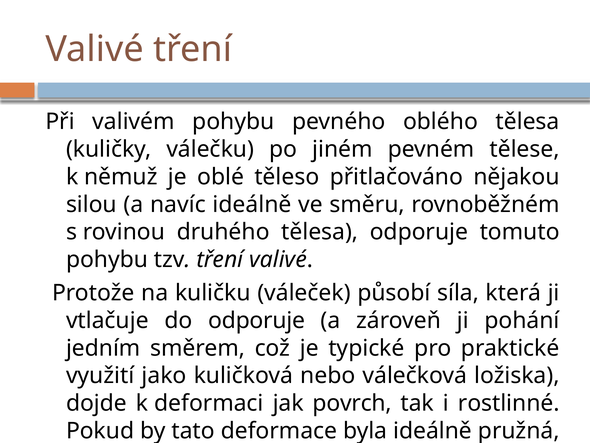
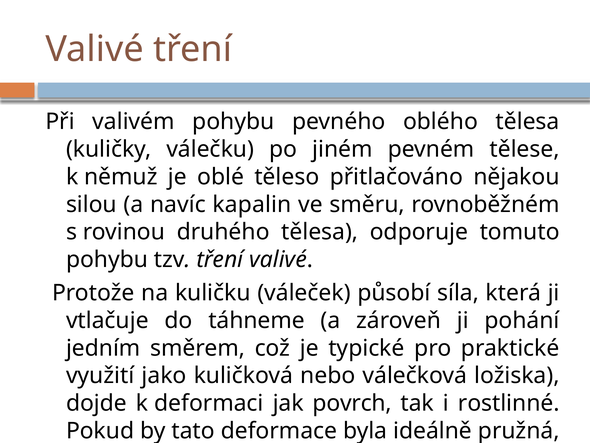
navíc ideálně: ideálně -> kapalin
do odporuje: odporuje -> táhneme
